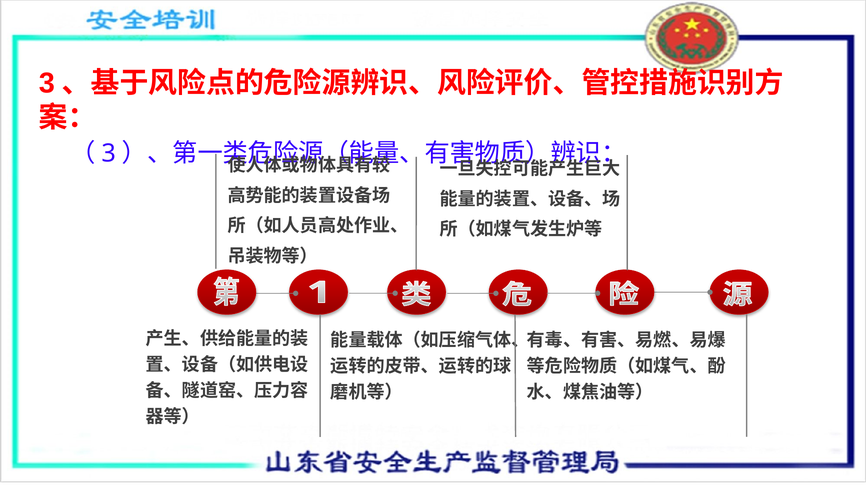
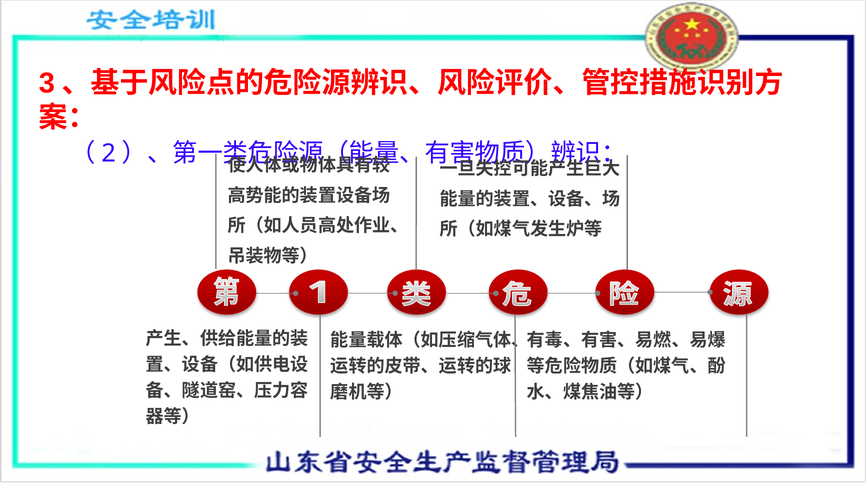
3 at (109, 154): 3 -> 2
